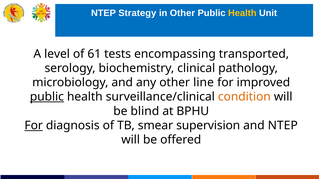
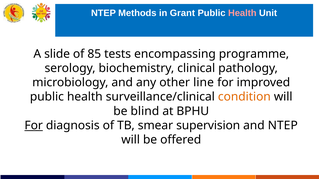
Strategy: Strategy -> Methods
in Other: Other -> Grant
Health at (242, 13) colour: yellow -> pink
level: level -> slide
61: 61 -> 85
transported: transported -> programme
public at (47, 97) underline: present -> none
